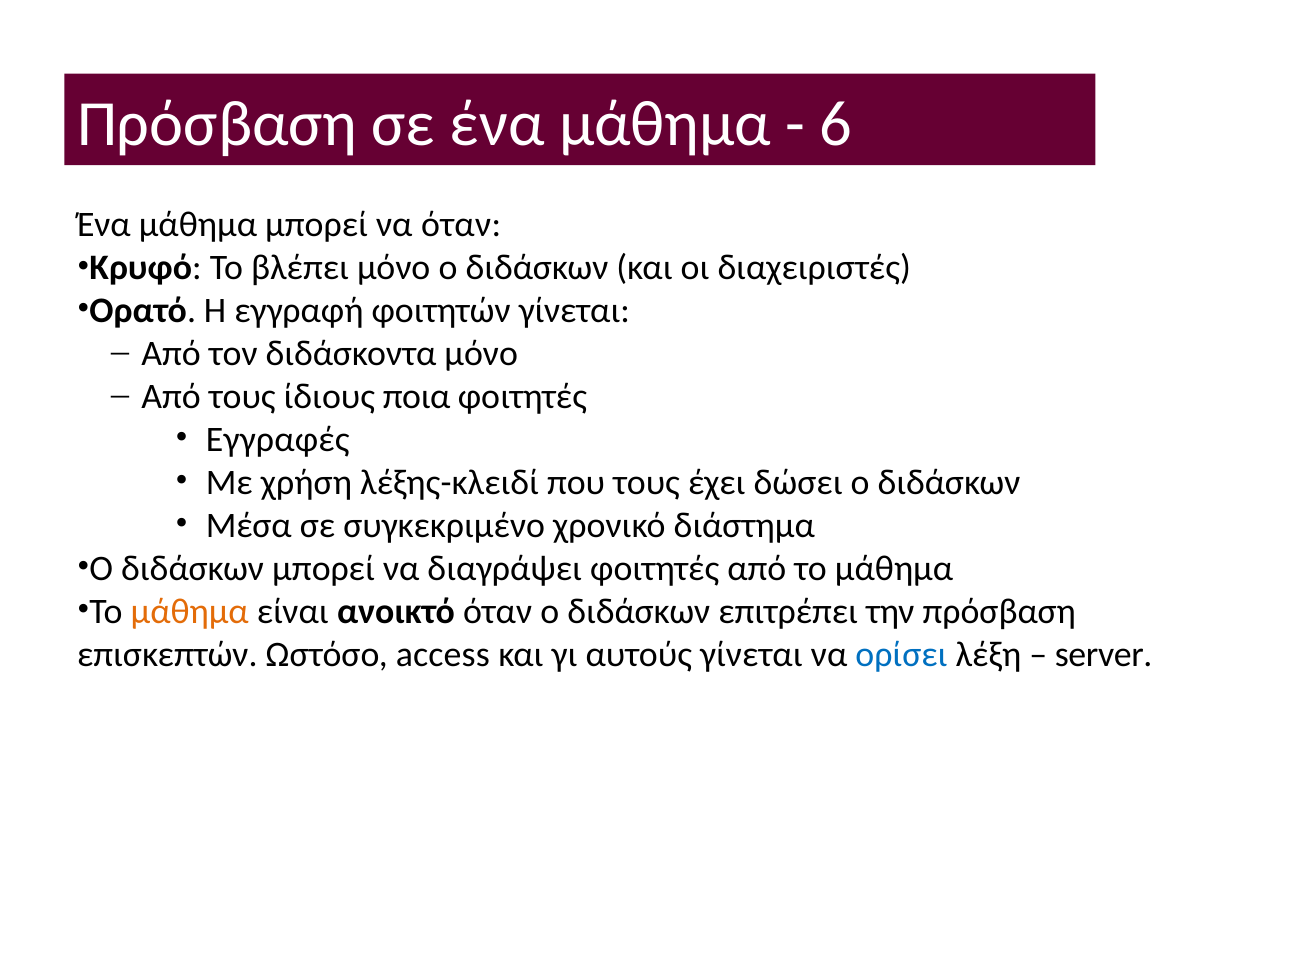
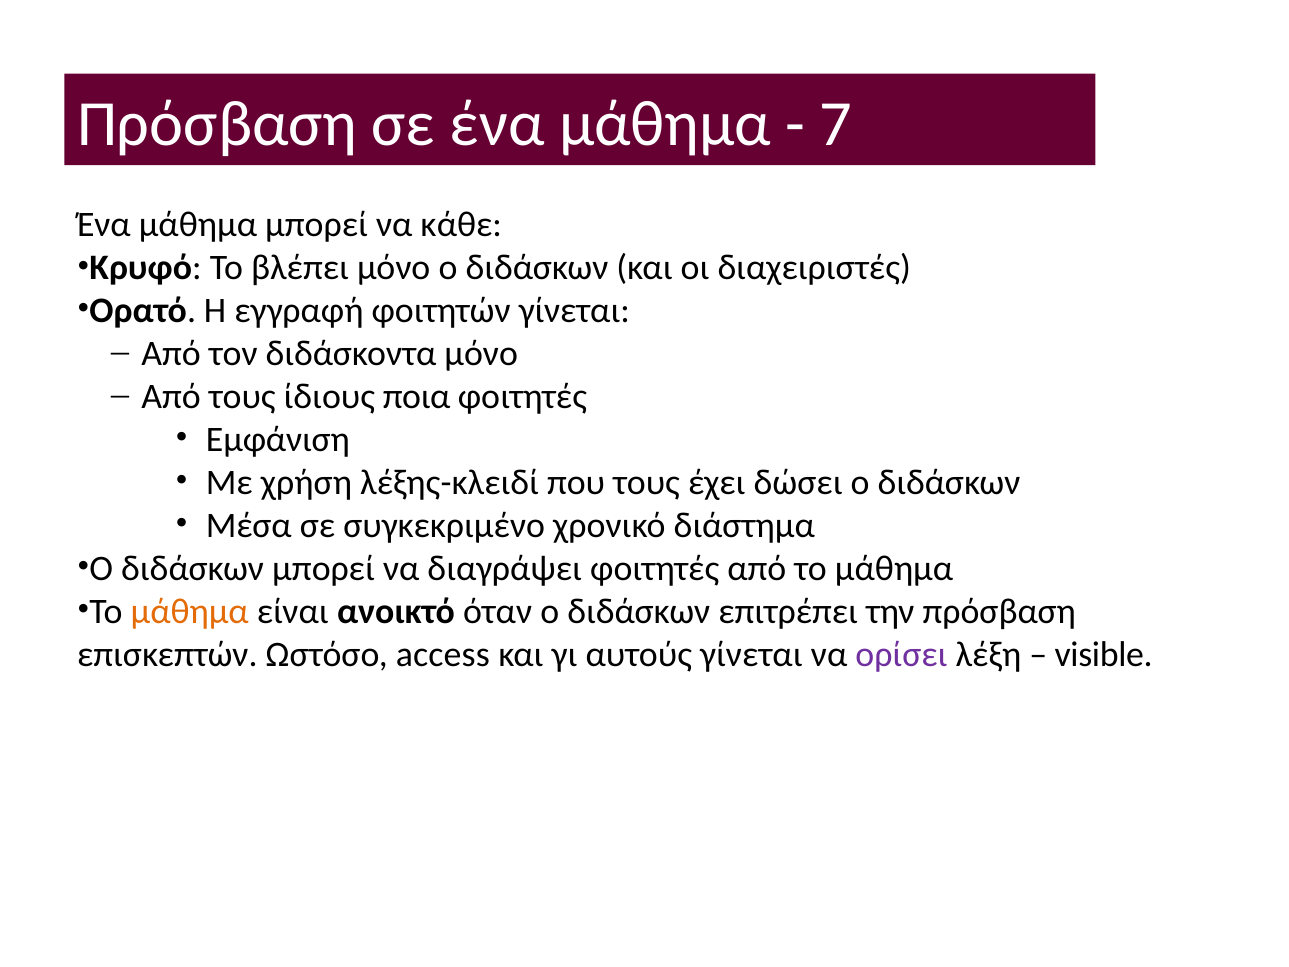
6: 6 -> 7
να όταν: όταν -> κάθε
Εγγραφές: Εγγραφές -> Εμφάνιση
ορίσει colour: blue -> purple
server: server -> visible
